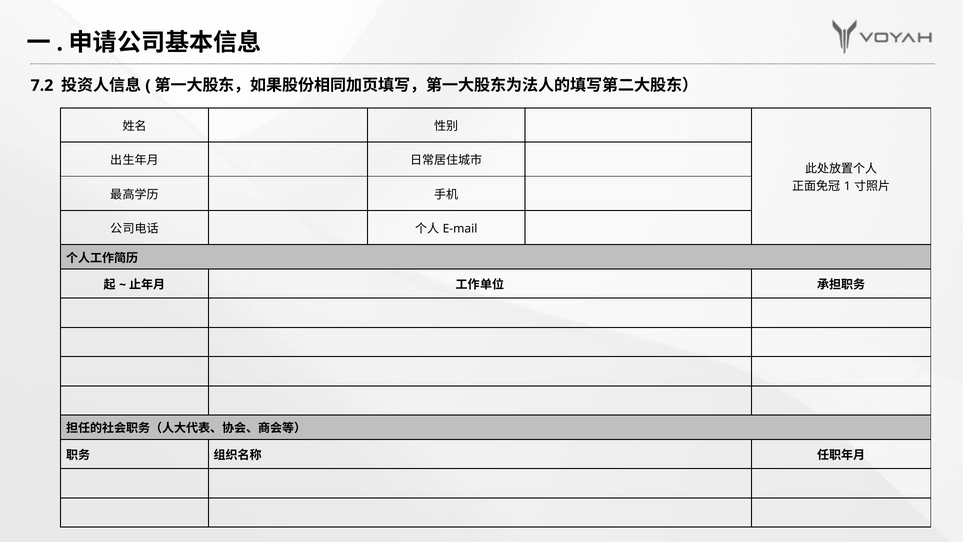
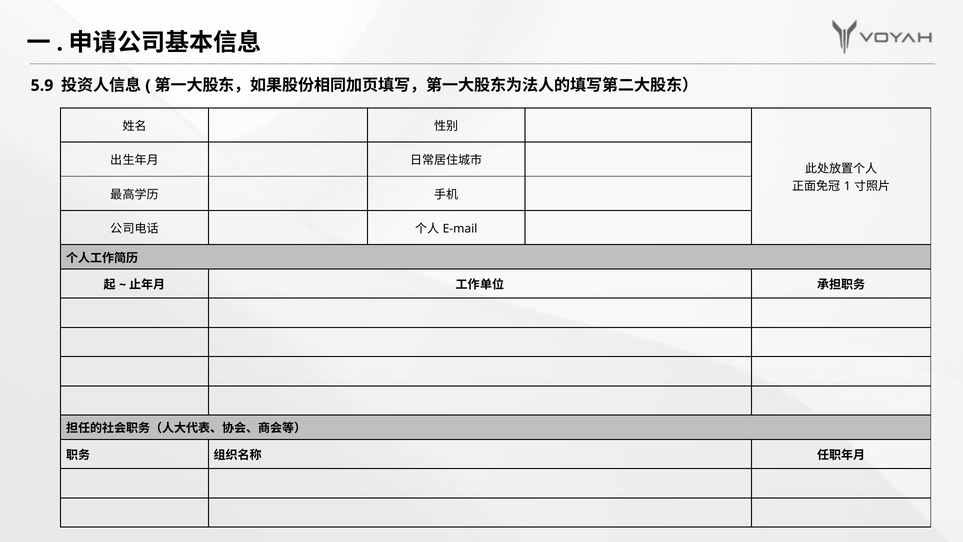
7.2: 7.2 -> 5.9
